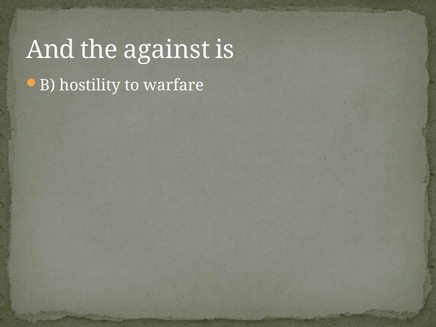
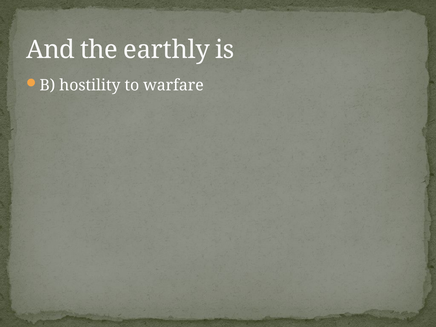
against: against -> earthly
